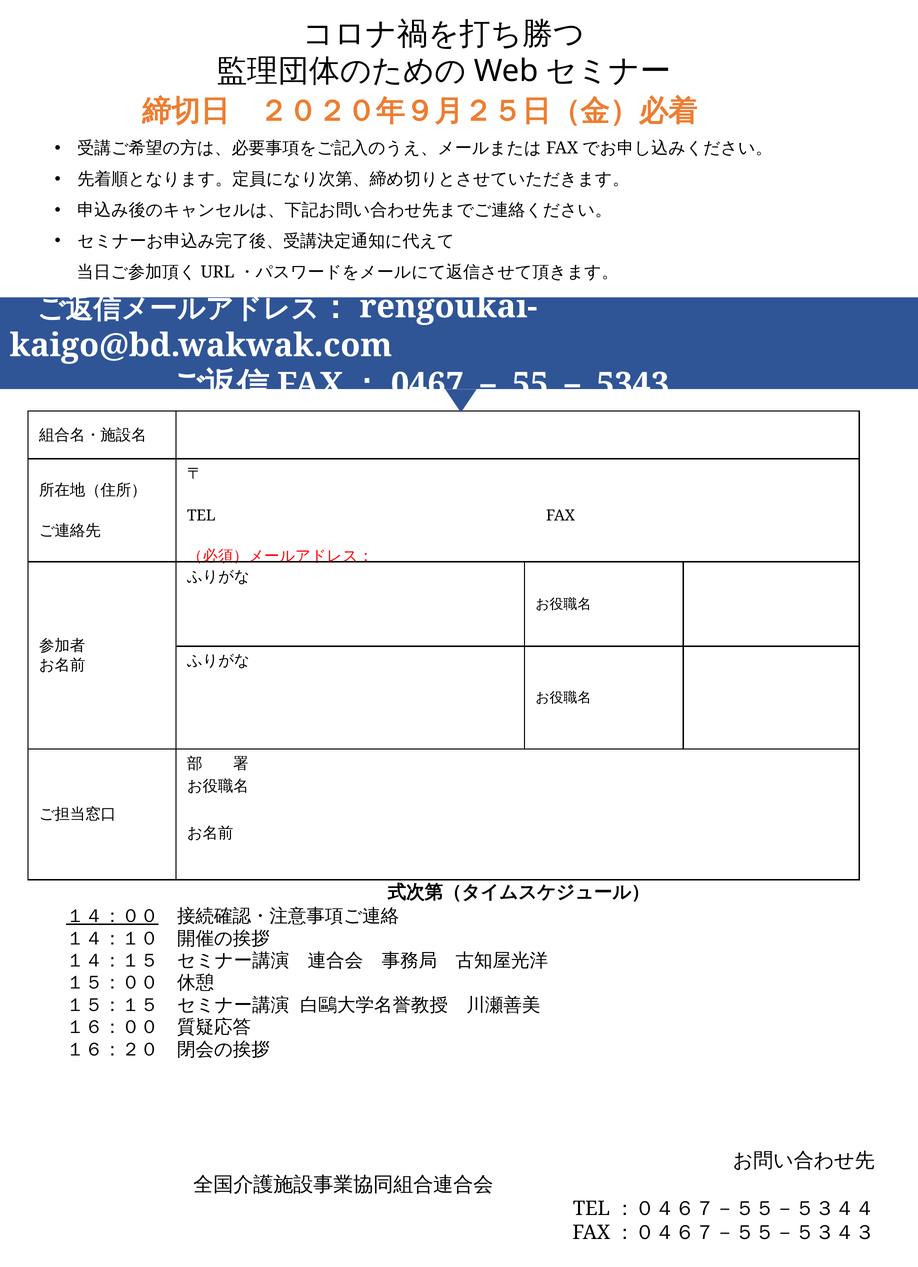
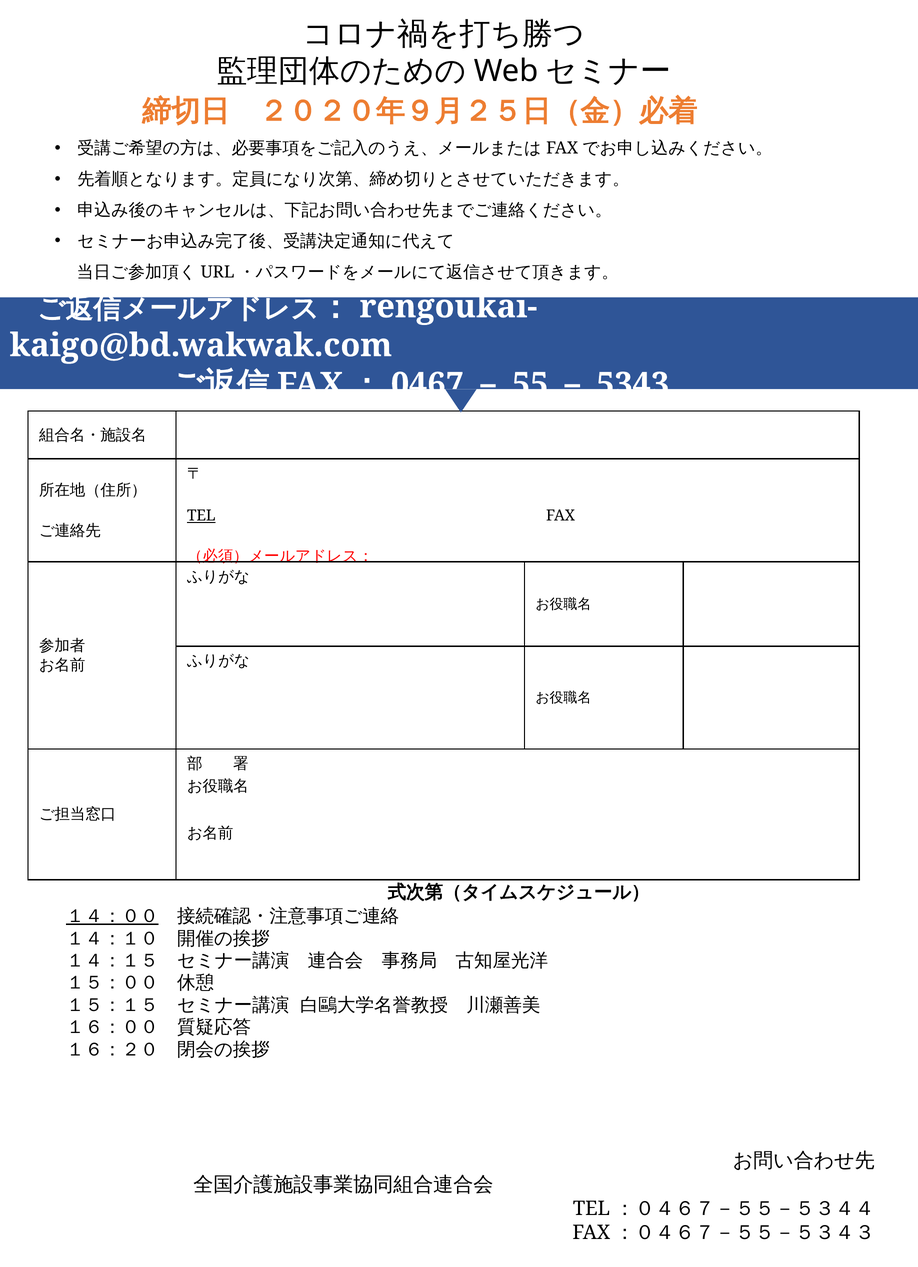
TEL underline: none -> present
